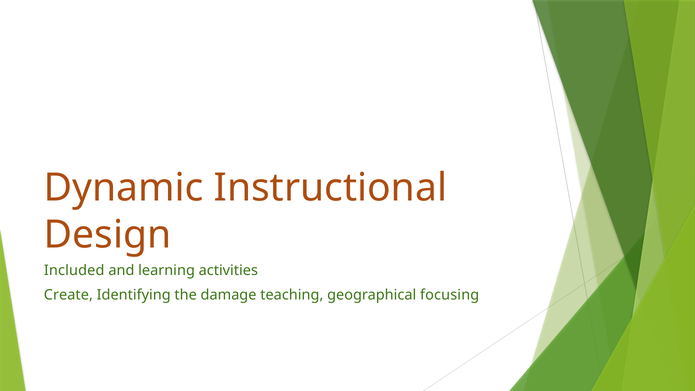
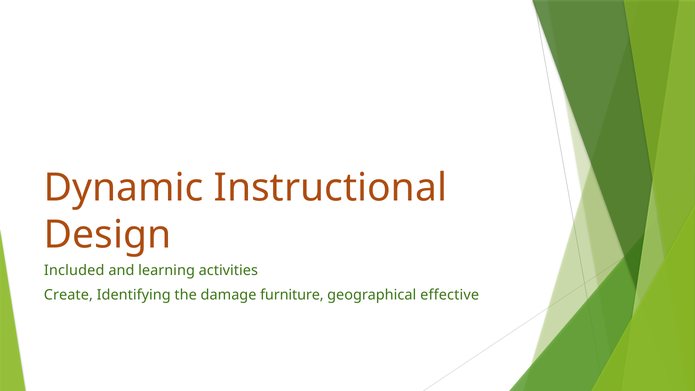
teaching: teaching -> furniture
focusing: focusing -> effective
